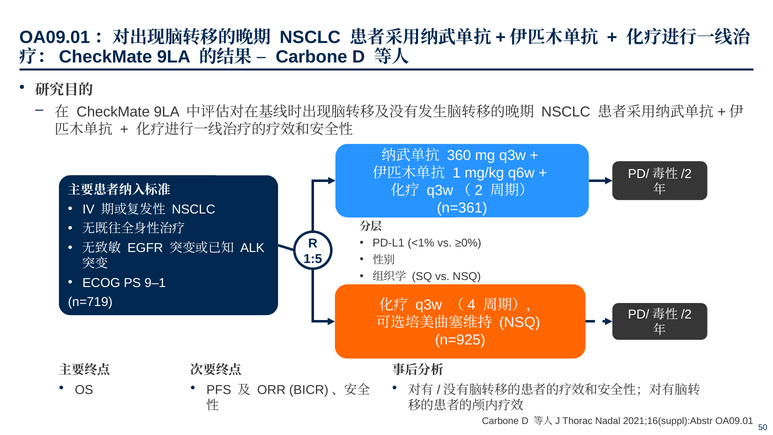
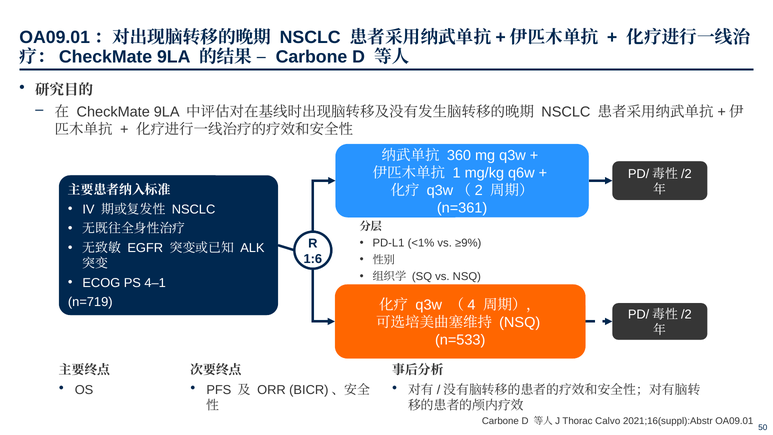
≥0%: ≥0% -> ≥9%
1:5: 1:5 -> 1:6
9–1: 9–1 -> 4–1
n=925: n=925 -> n=533
Nadal: Nadal -> Calvo
